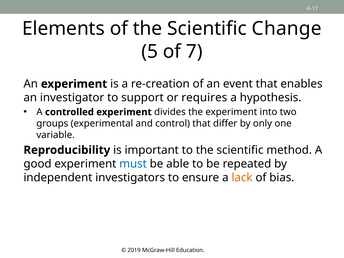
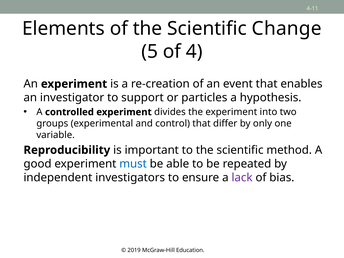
7: 7 -> 4
requires: requires -> particles
lack colour: orange -> purple
